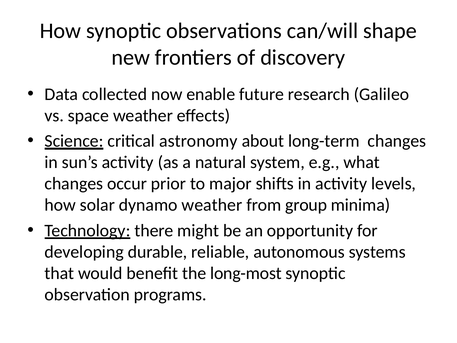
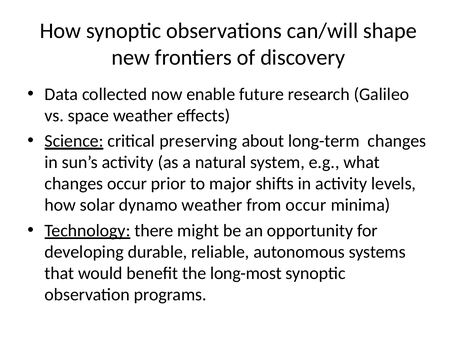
astronomy: astronomy -> preserving
from group: group -> occur
